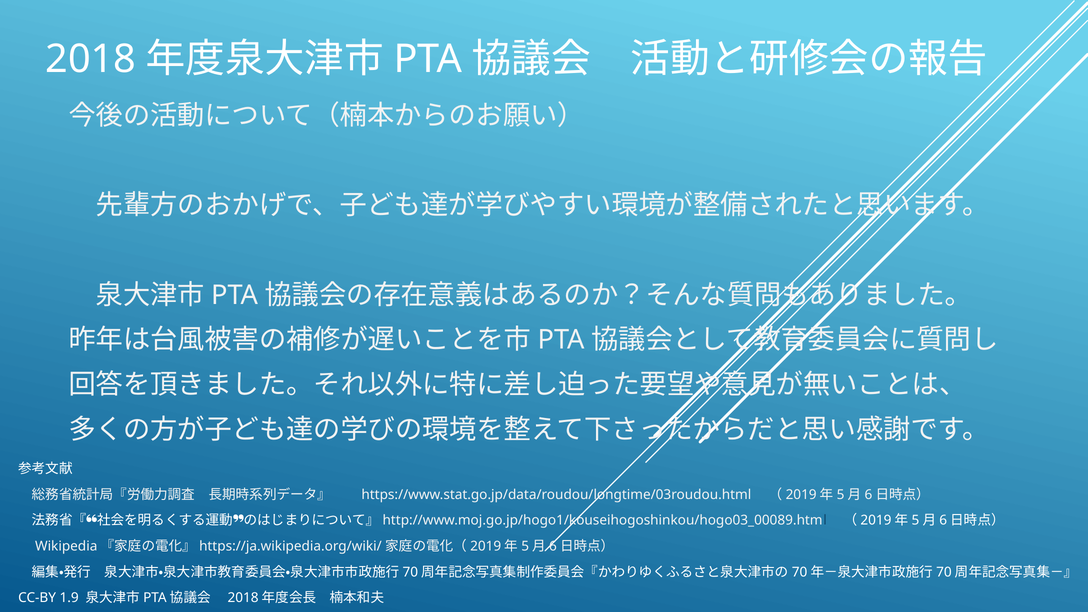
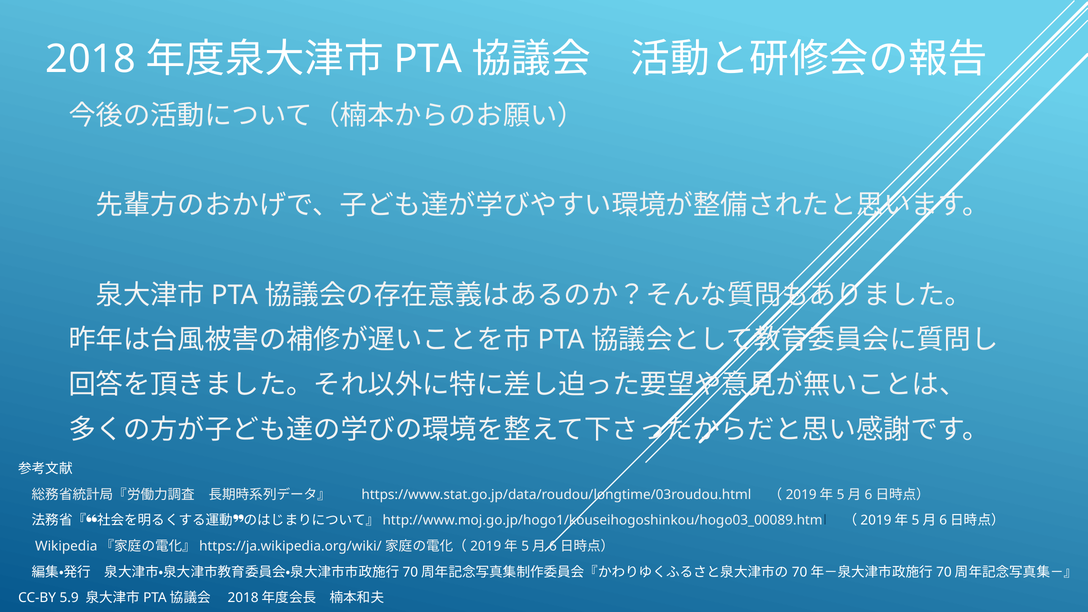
1.9: 1.9 -> 5.9
